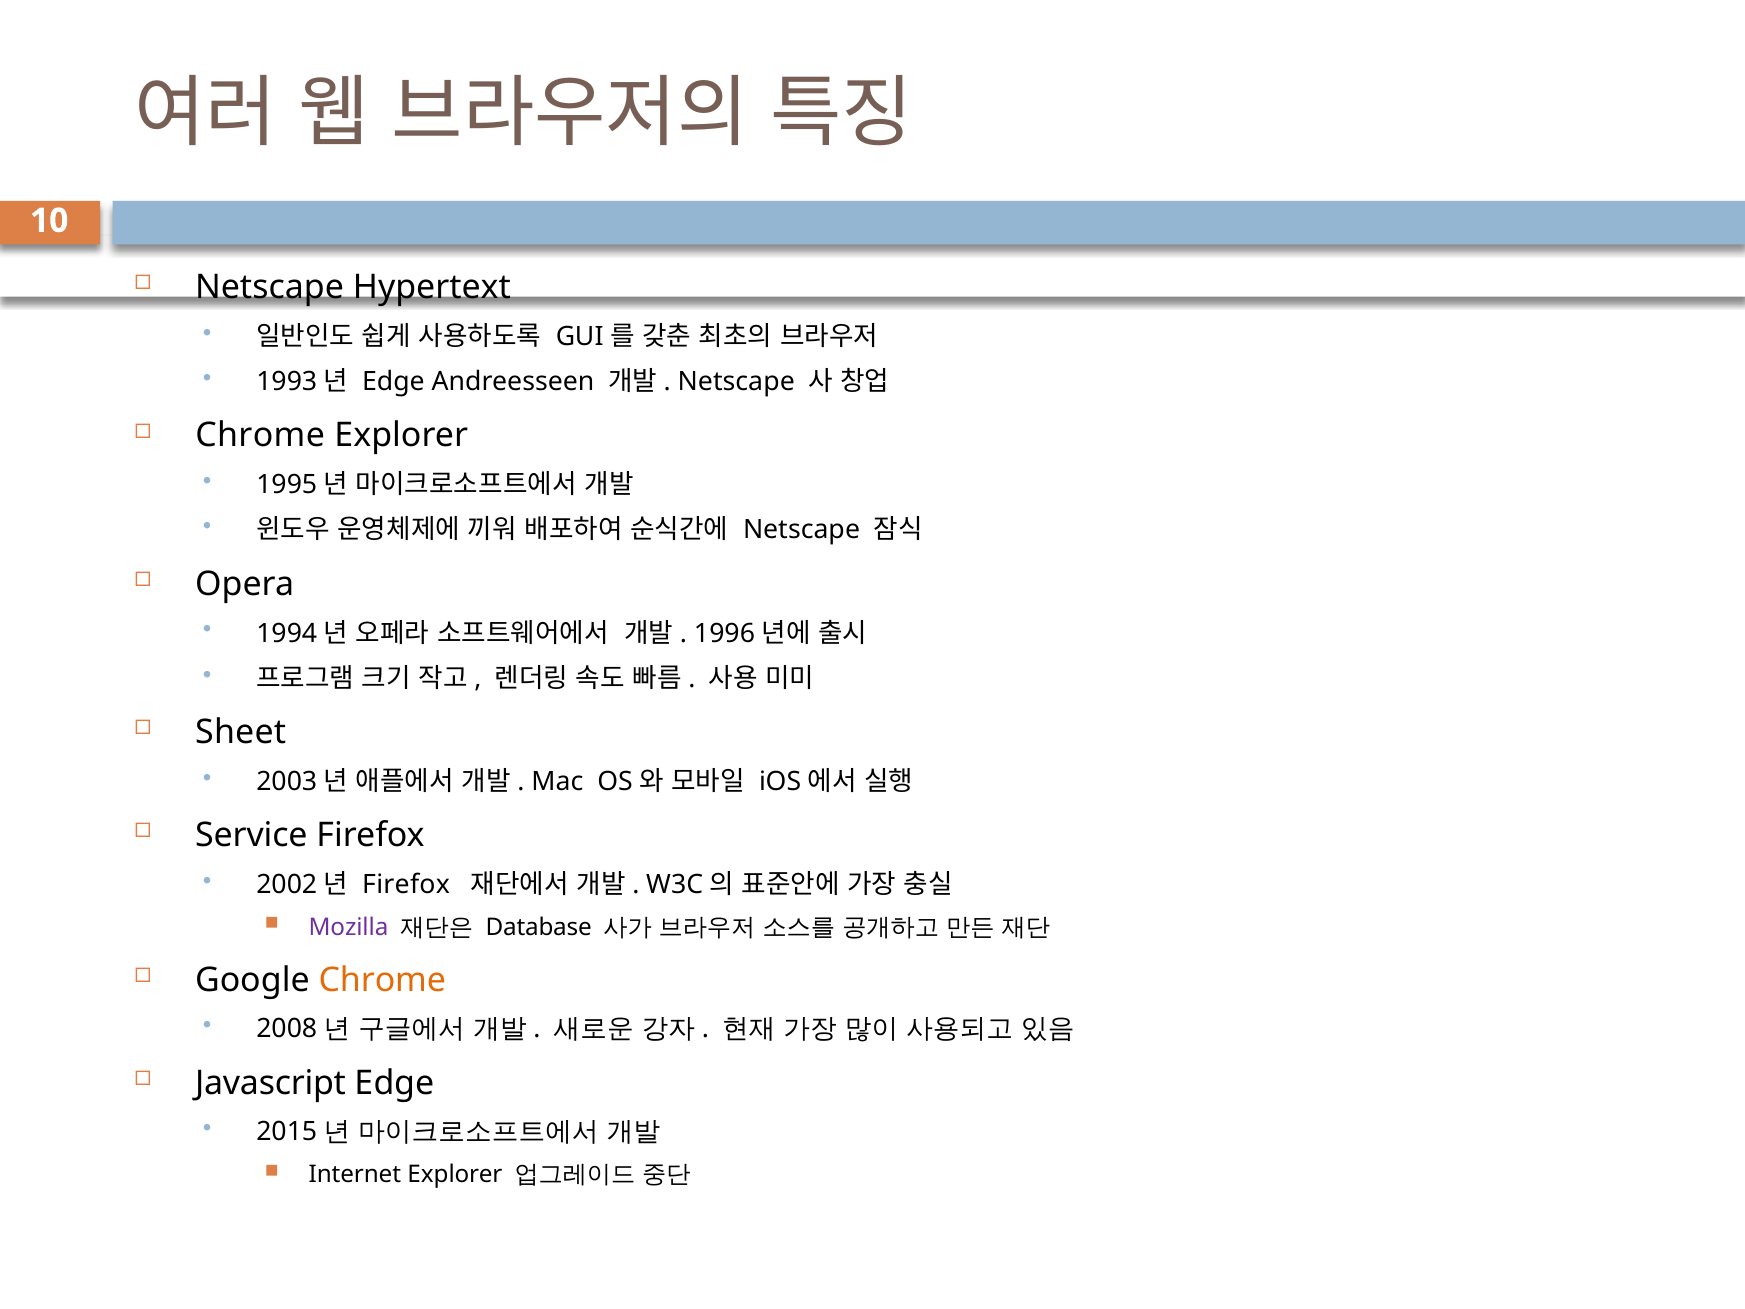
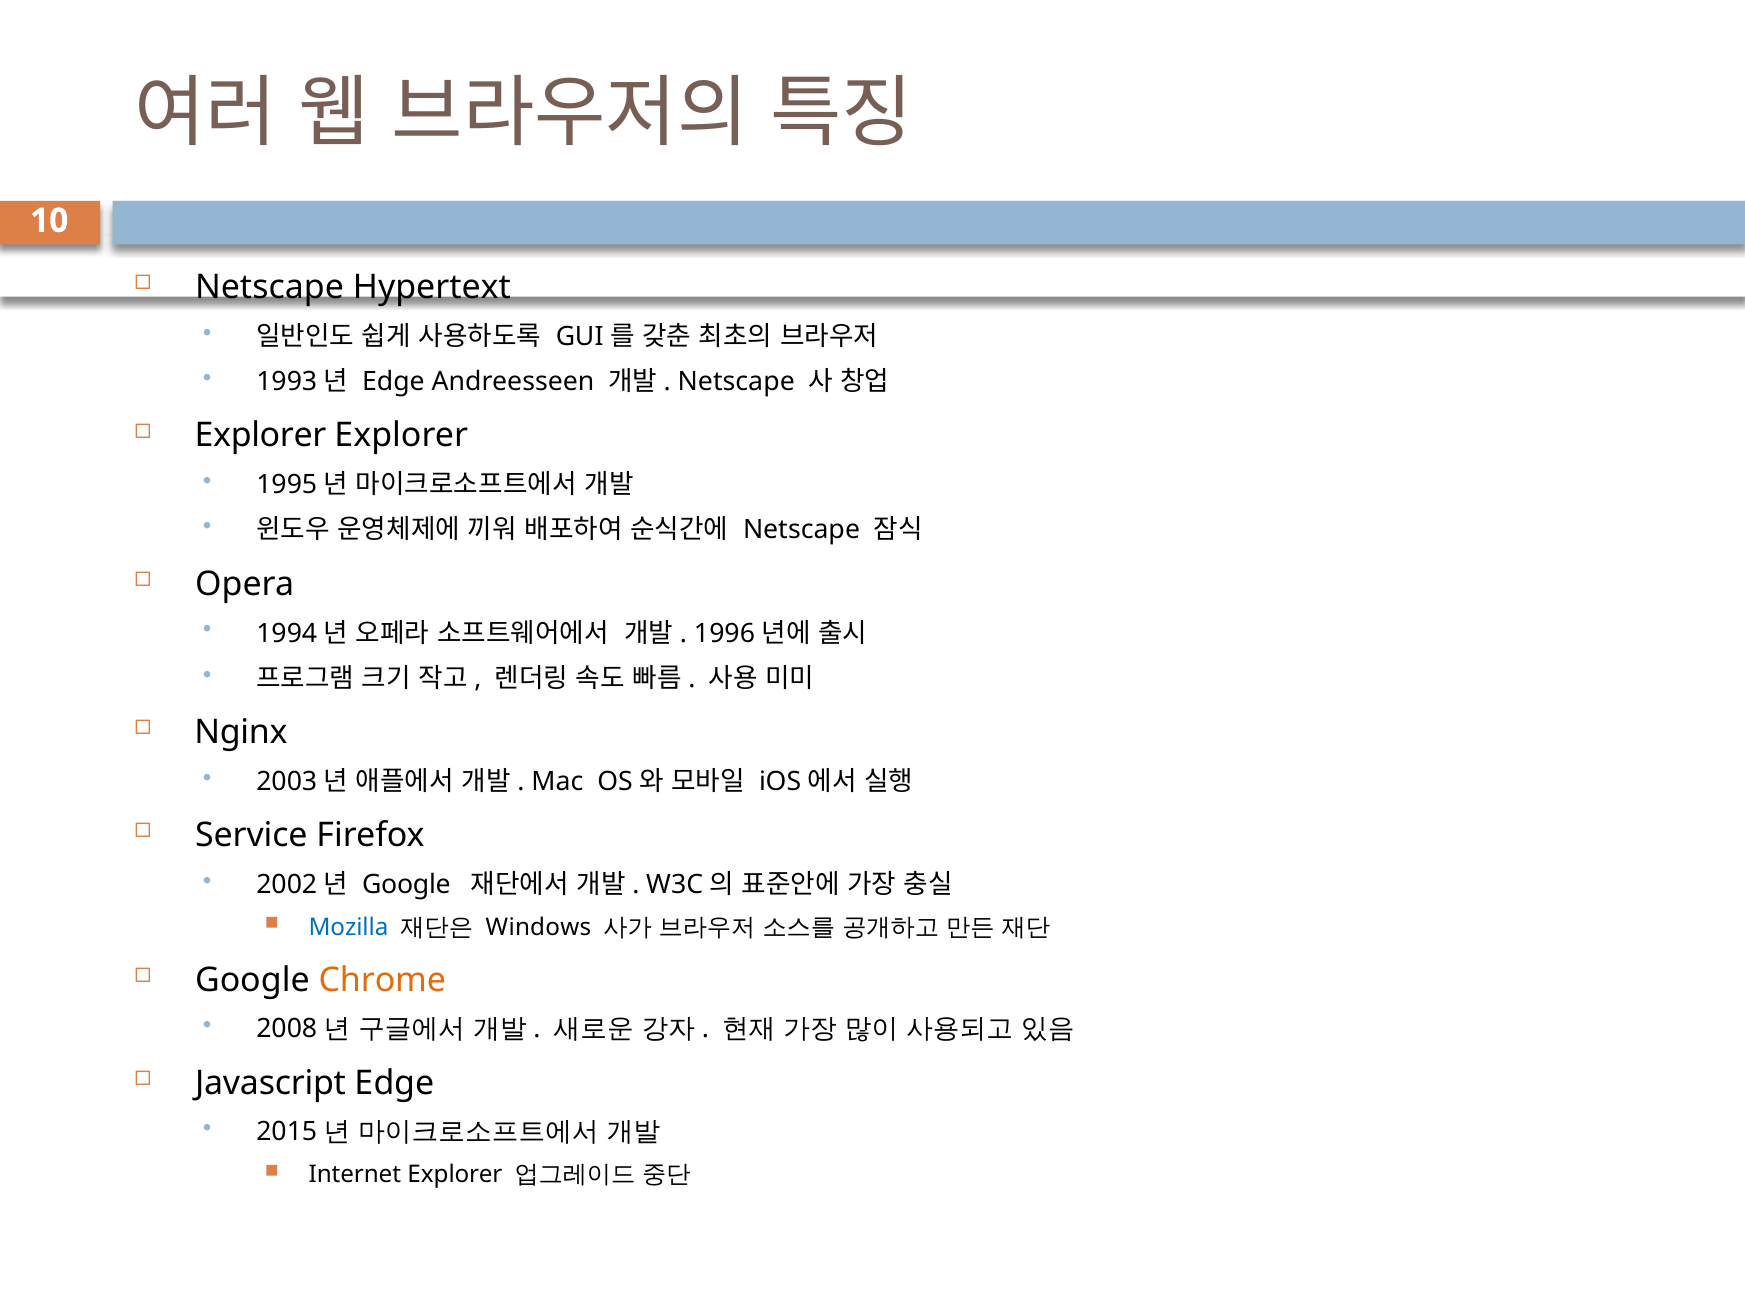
Chrome at (260, 436): Chrome -> Explorer
Sheet: Sheet -> Nginx
Firefox at (406, 885): Firefox -> Google
Mozilla colour: purple -> blue
Database: Database -> Windows
